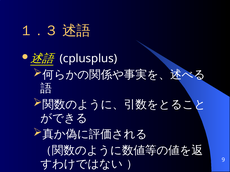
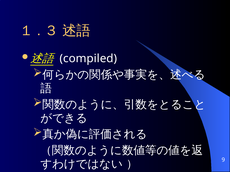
cplusplus: cplusplus -> compiled
